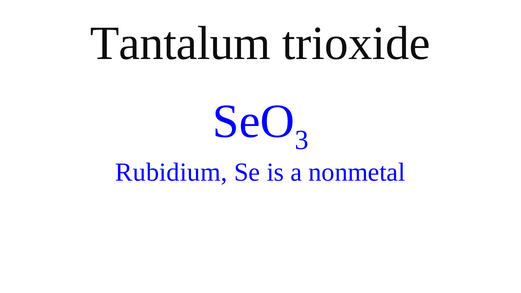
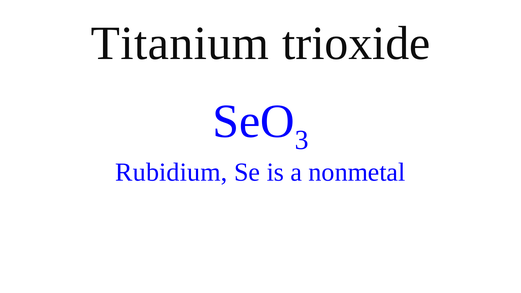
Tantalum: Tantalum -> Titanium
